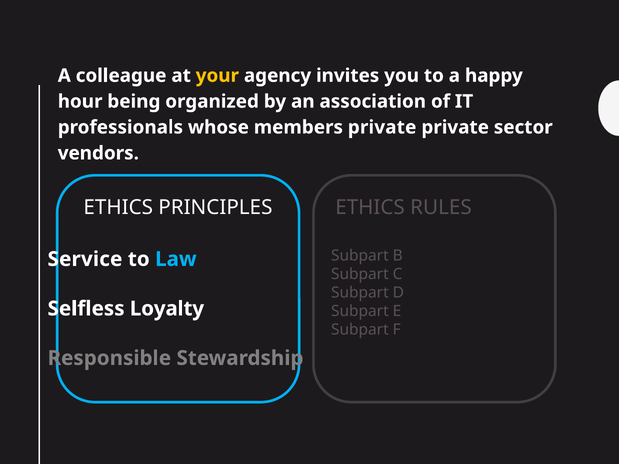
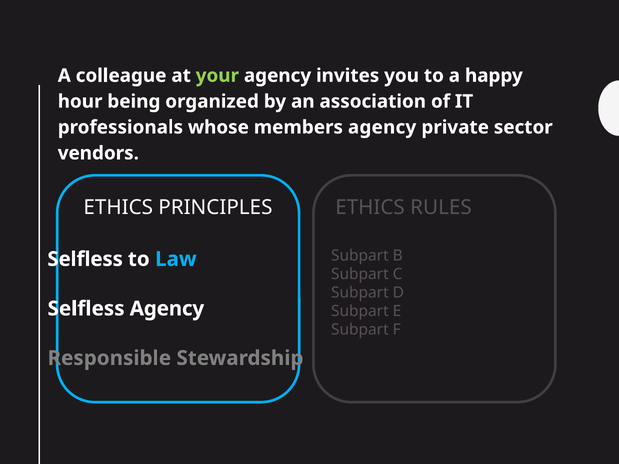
your colour: yellow -> light green
members private: private -> agency
Service at (85, 259): Service -> Selfless
Selfless Loyalty: Loyalty -> Agency
